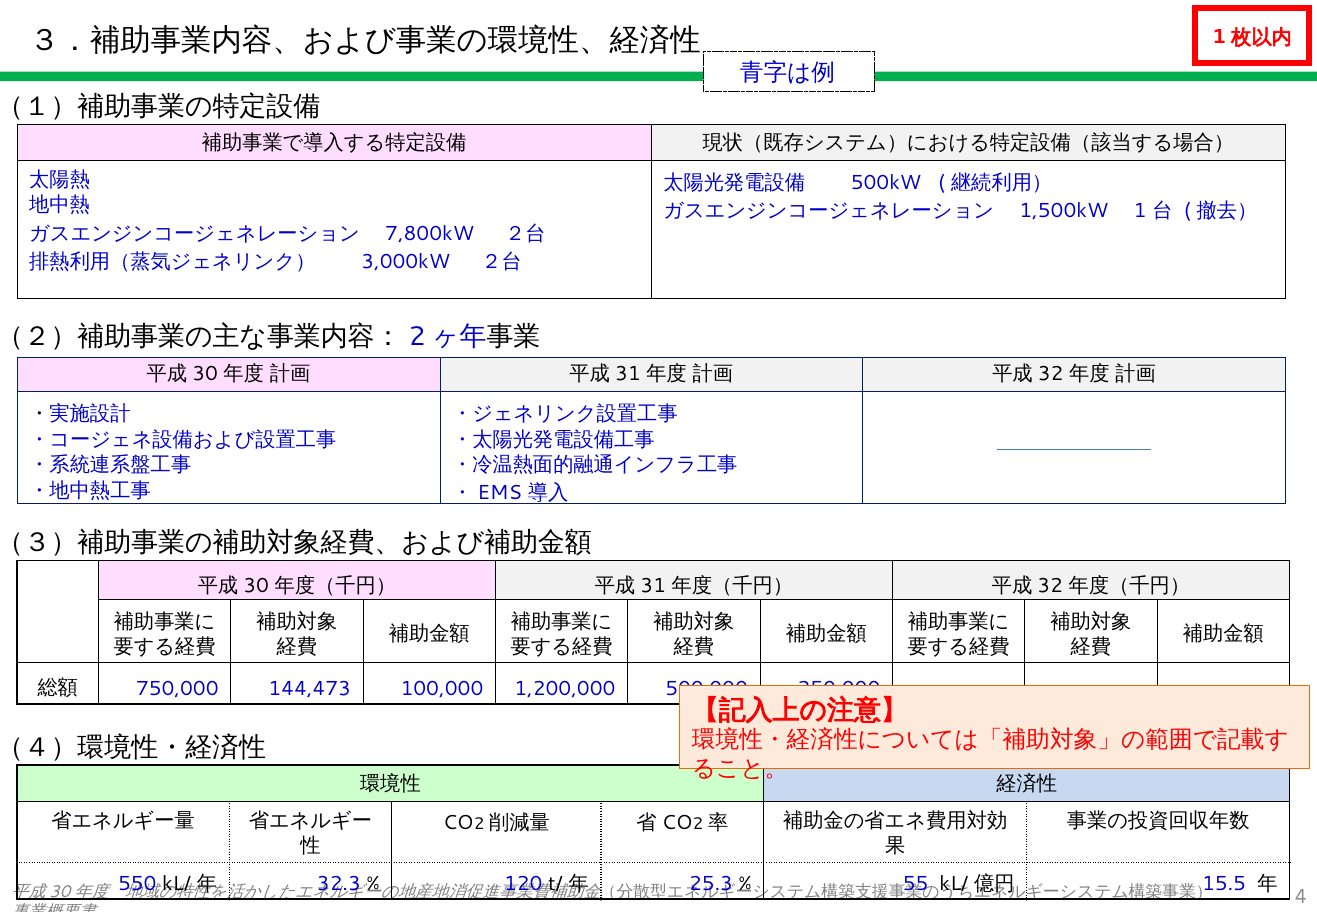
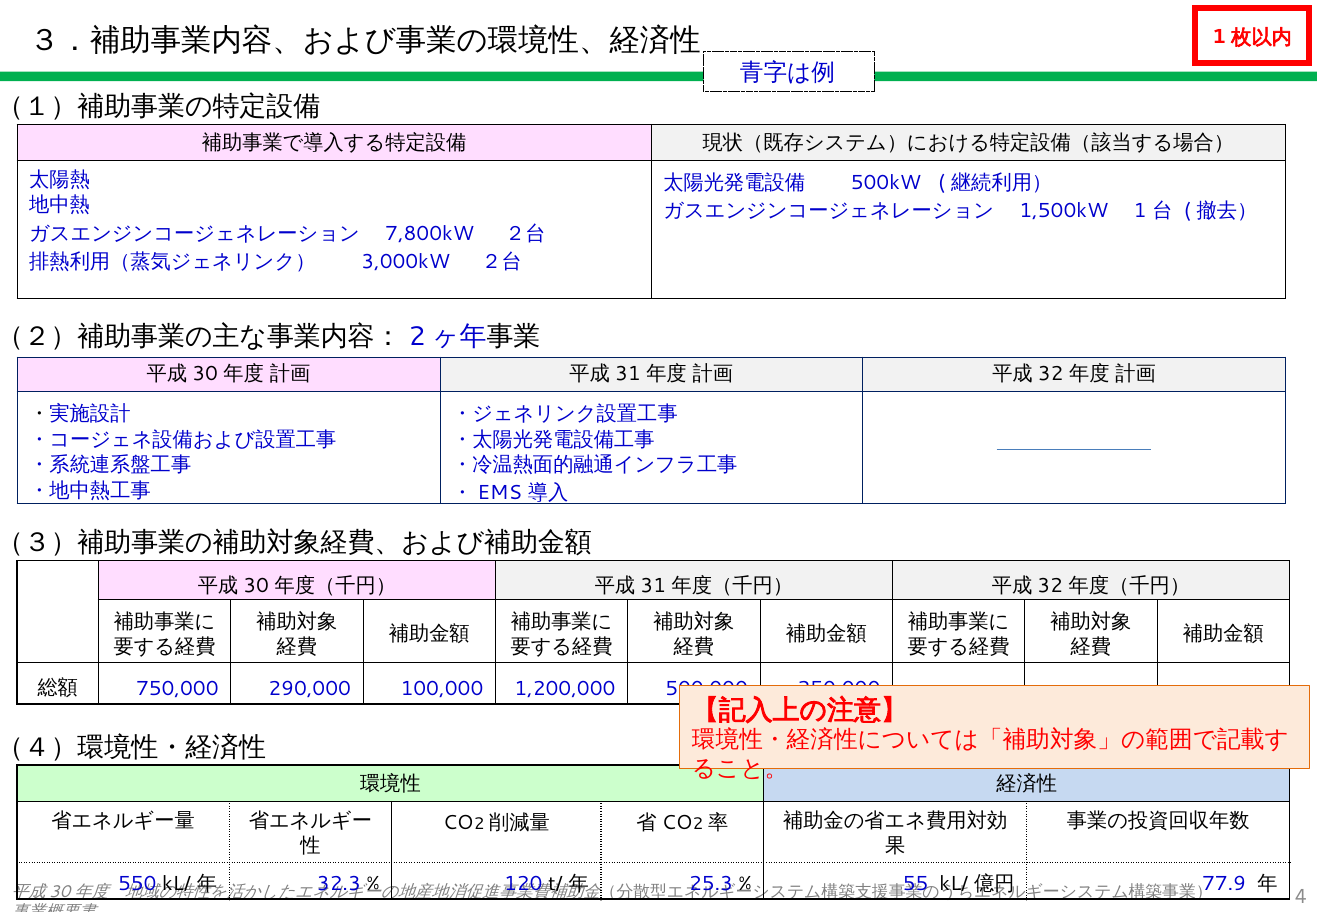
144,473: 144,473 -> 290,000
15.5: 15.5 -> 77.9
